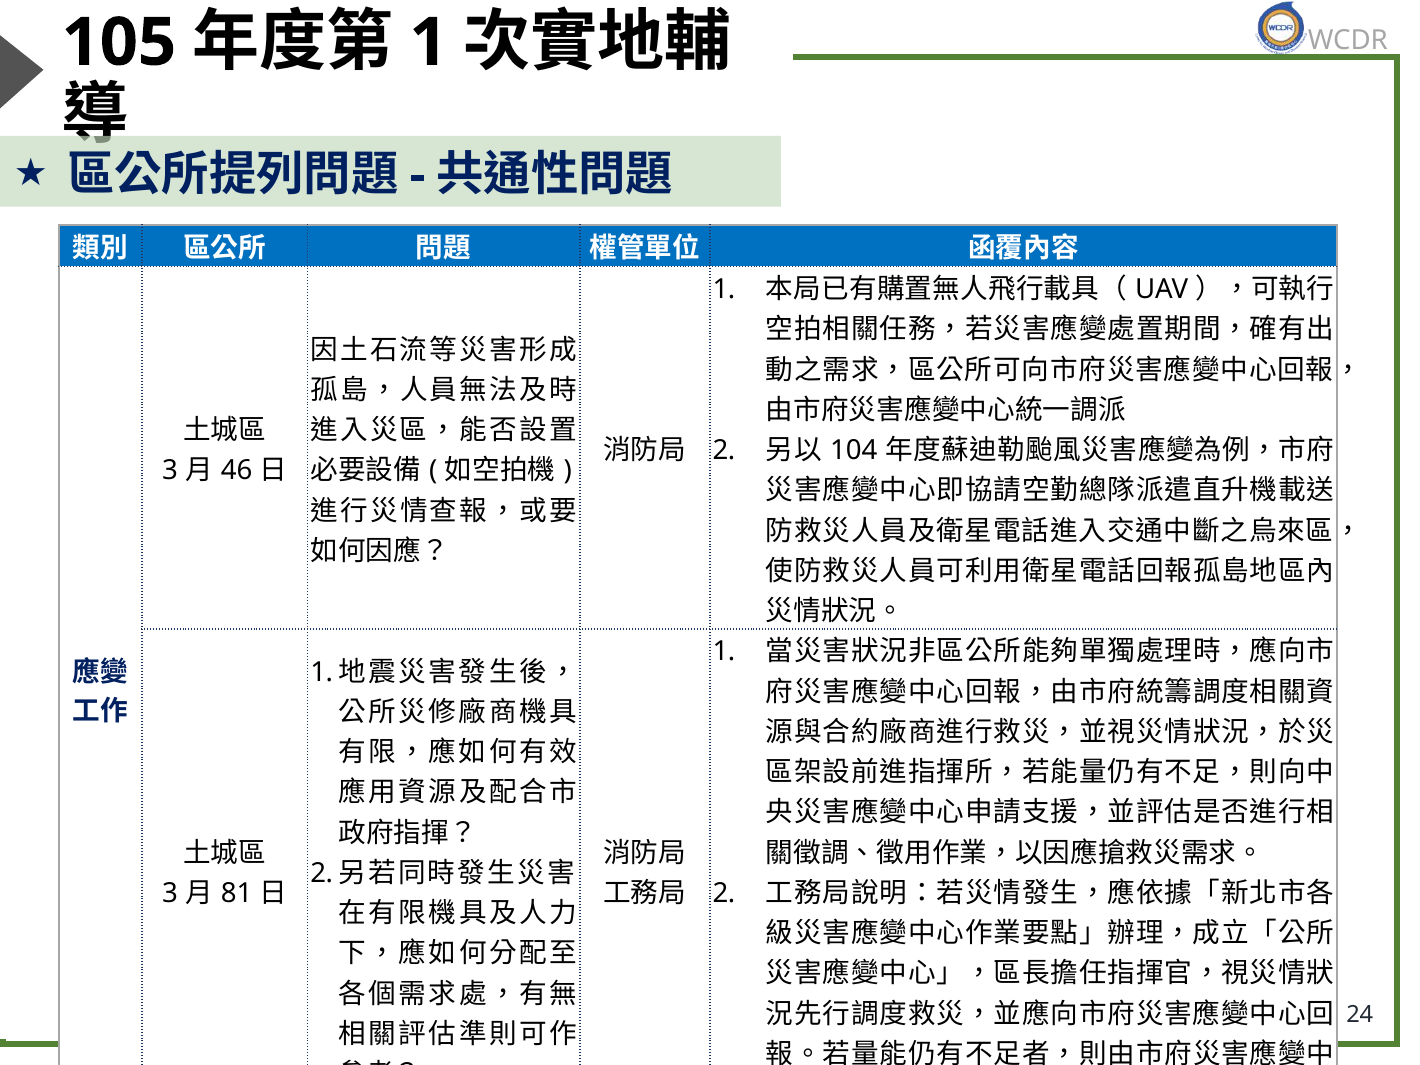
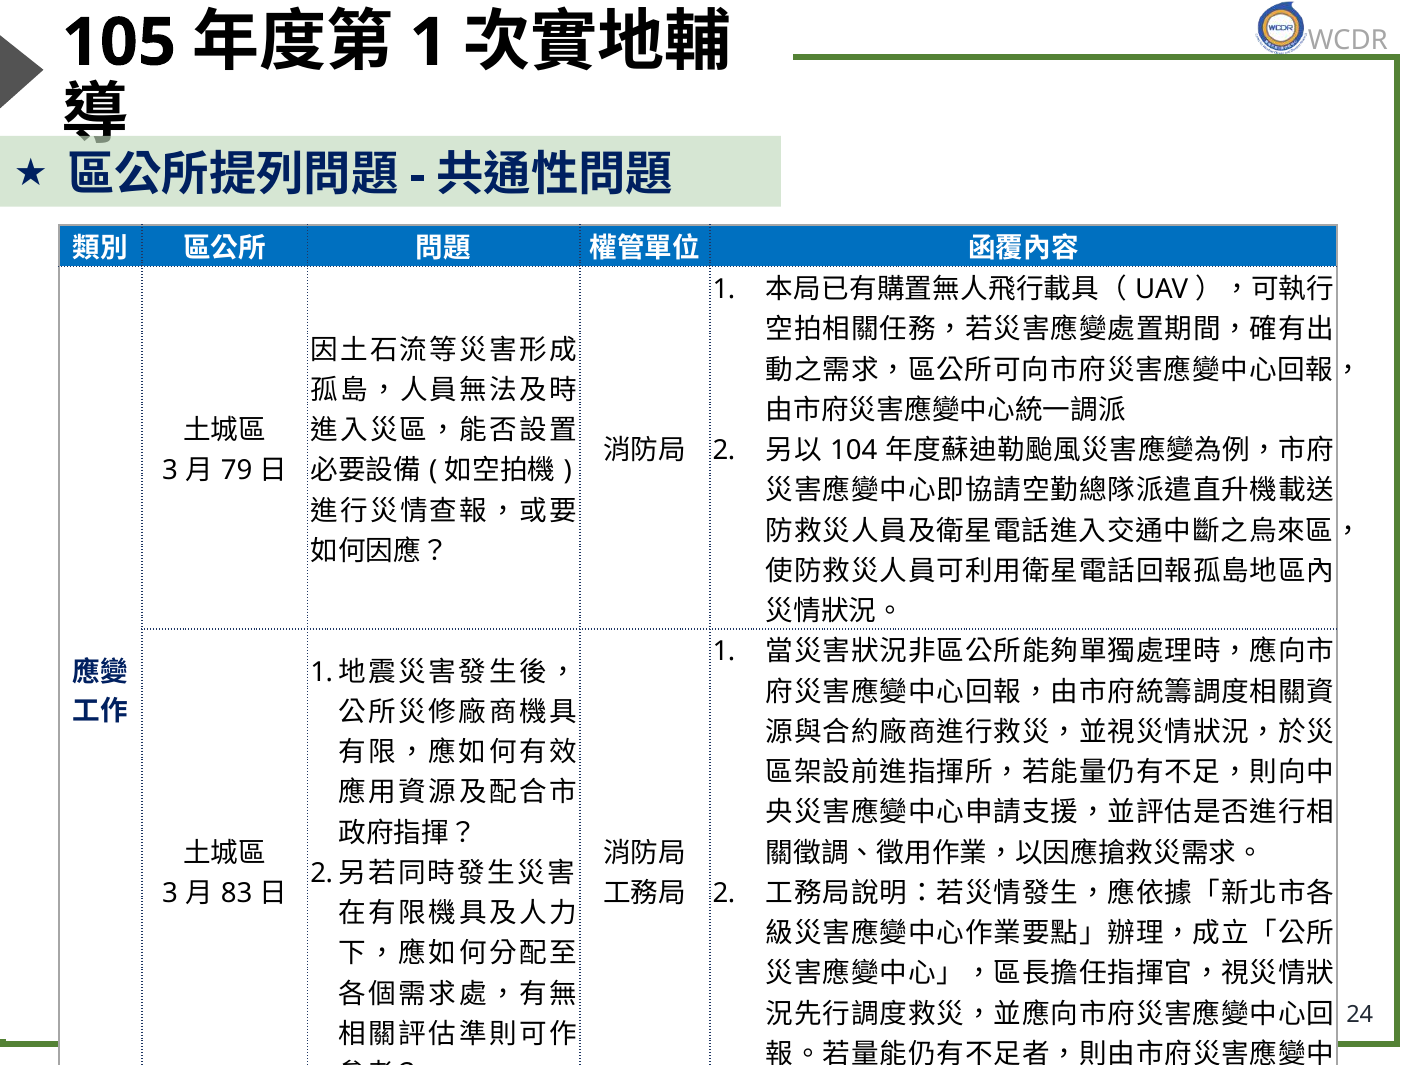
46: 46 -> 79
81: 81 -> 83
